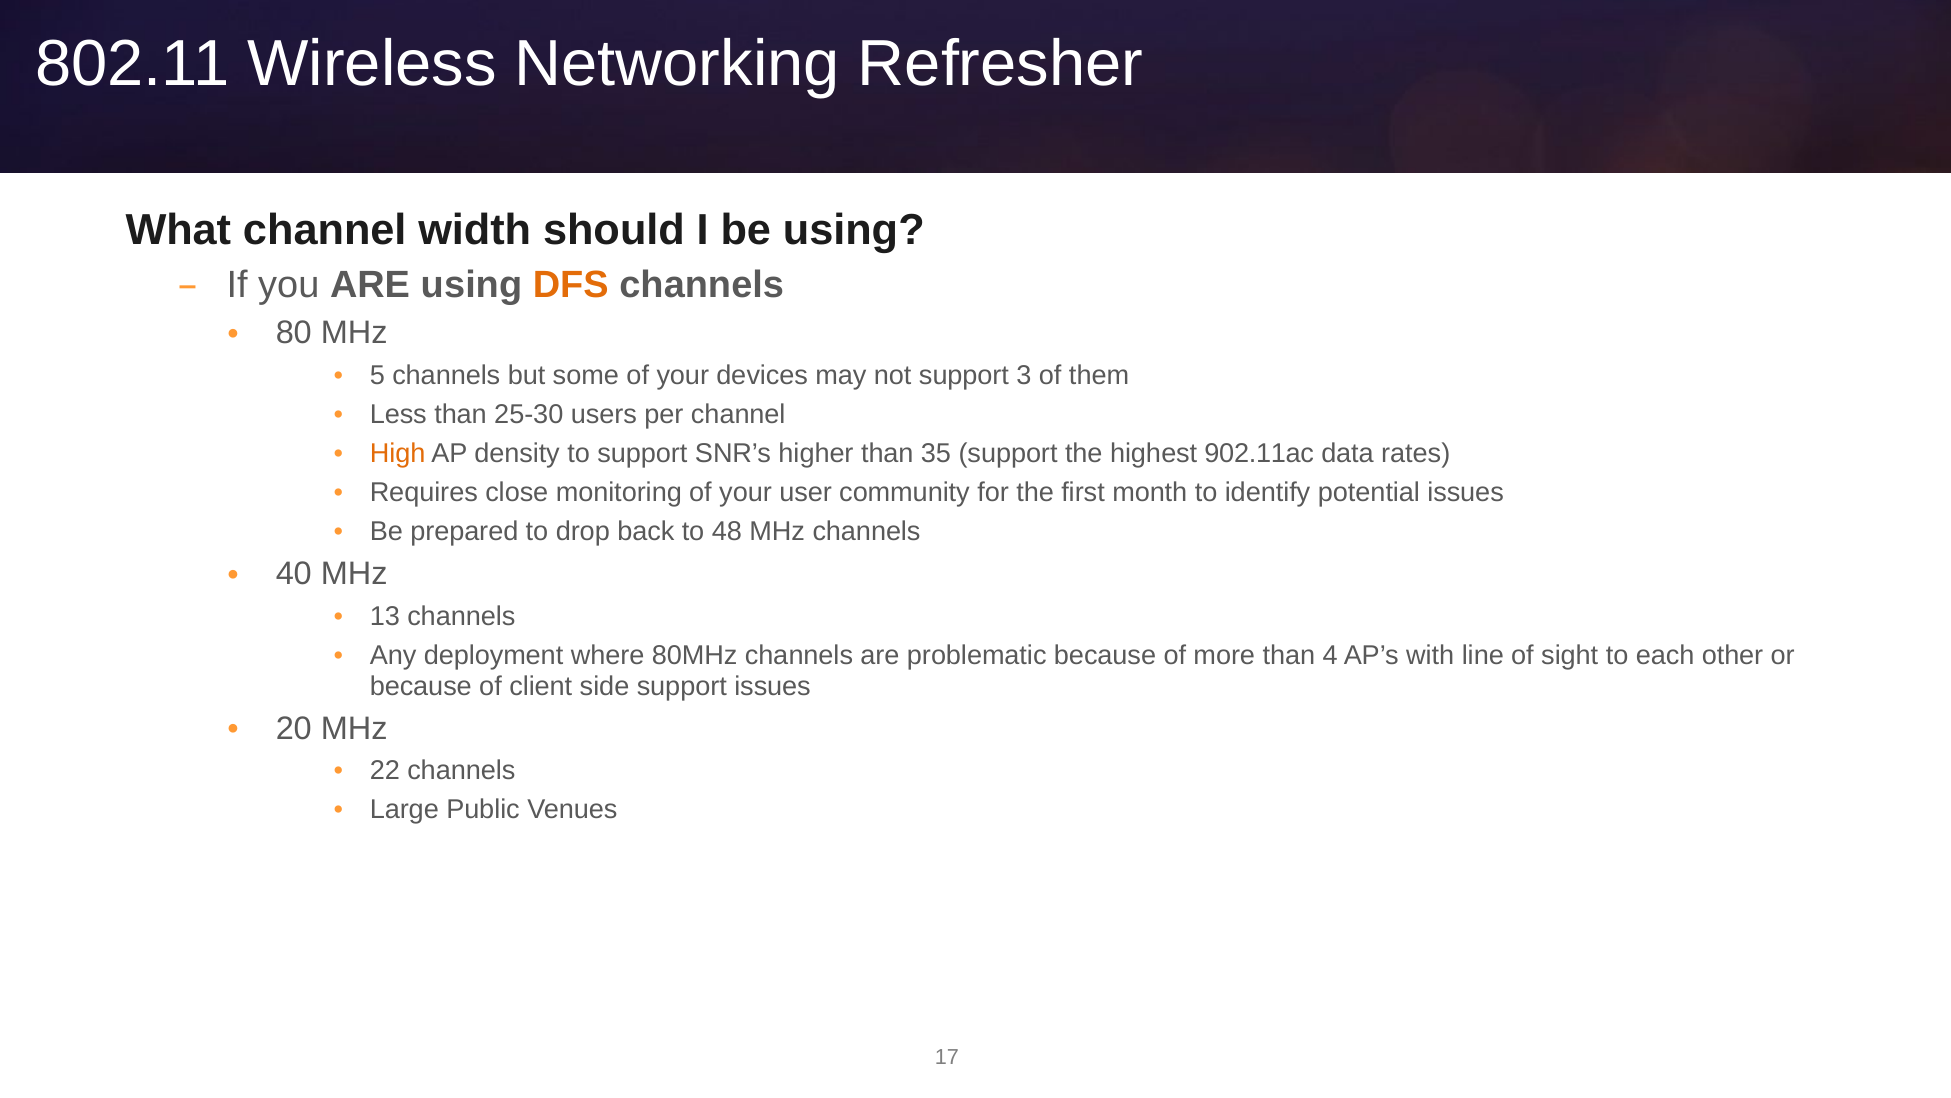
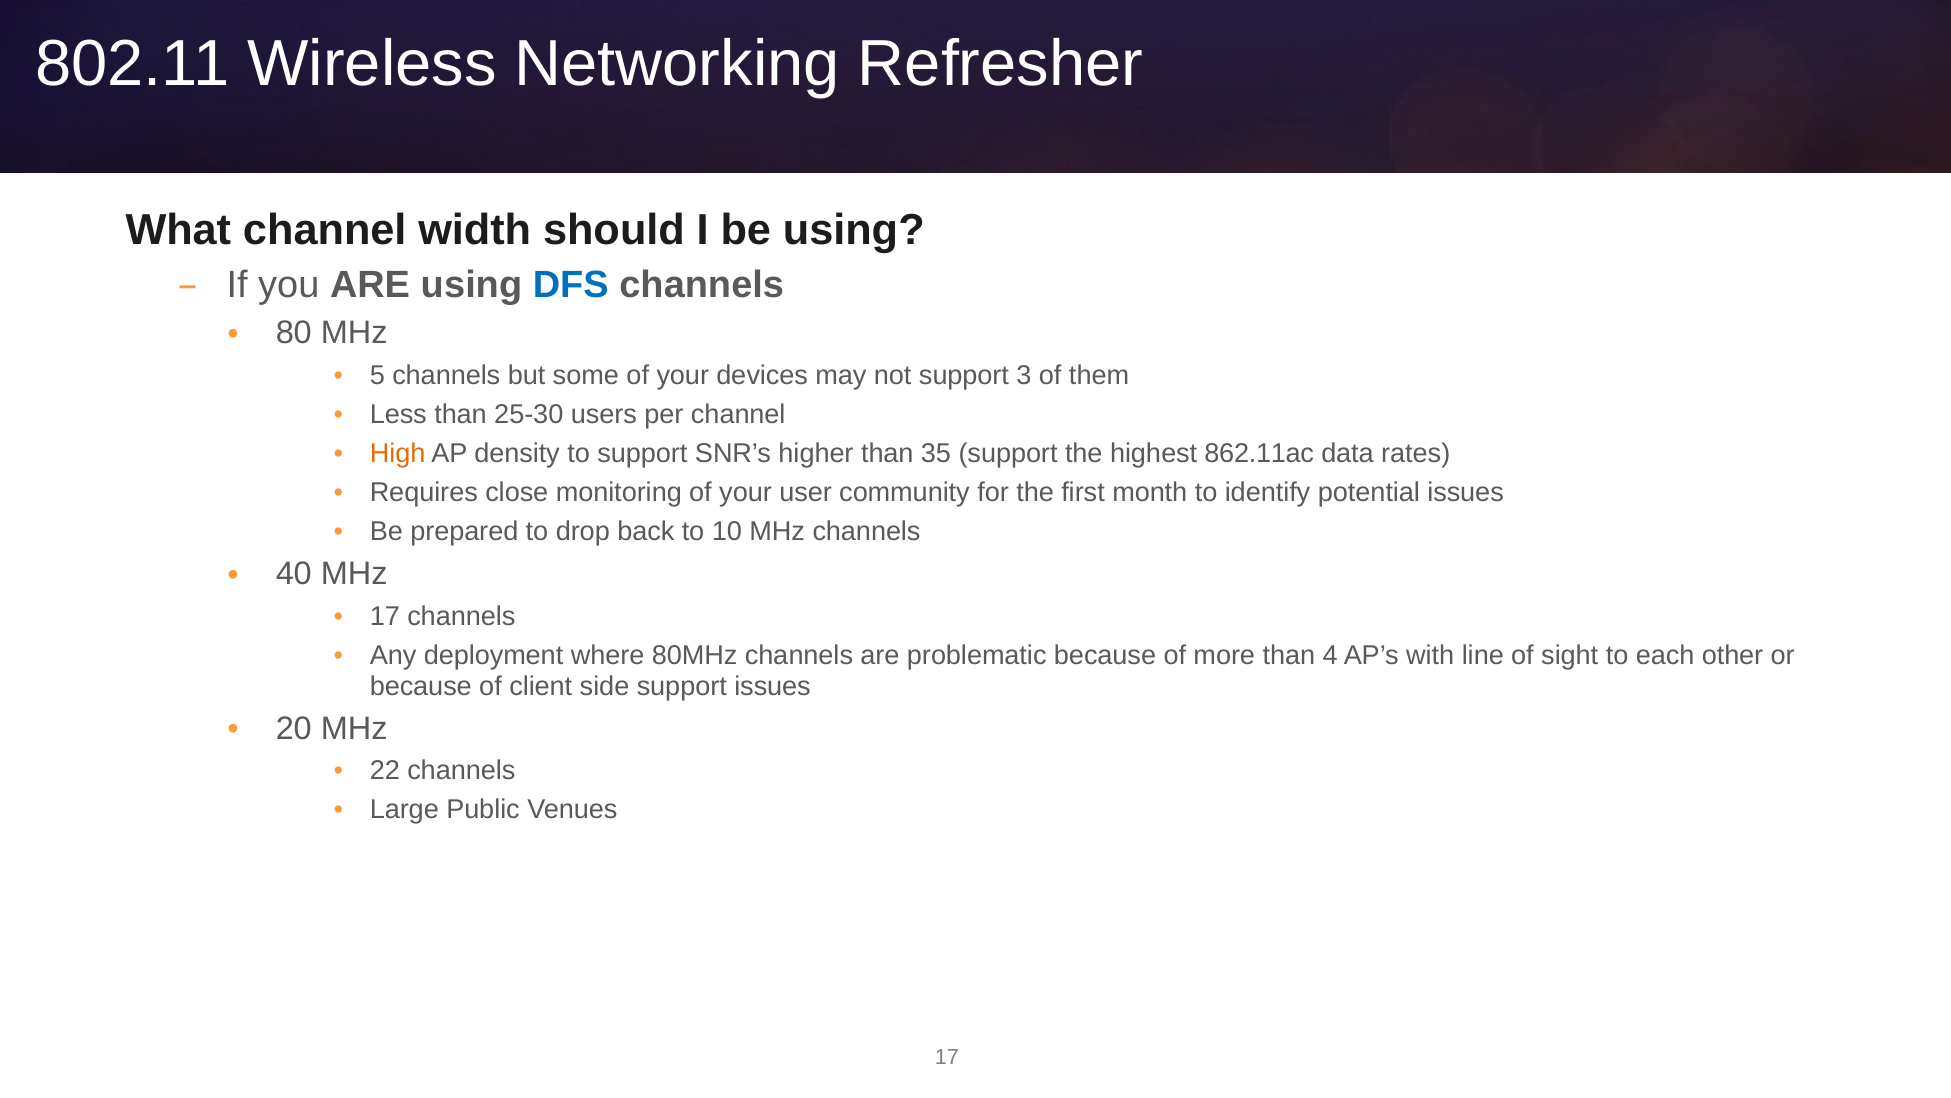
DFS colour: orange -> blue
902.11ac: 902.11ac -> 862.11ac
48: 48 -> 10
13 at (385, 616): 13 -> 17
